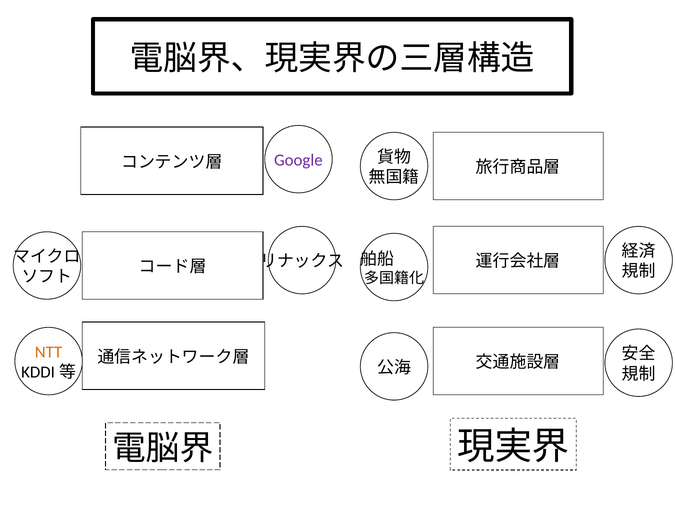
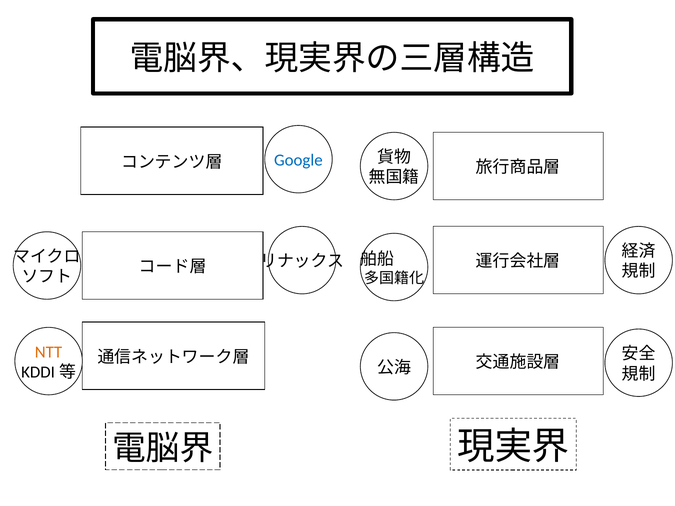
Google colour: purple -> blue
